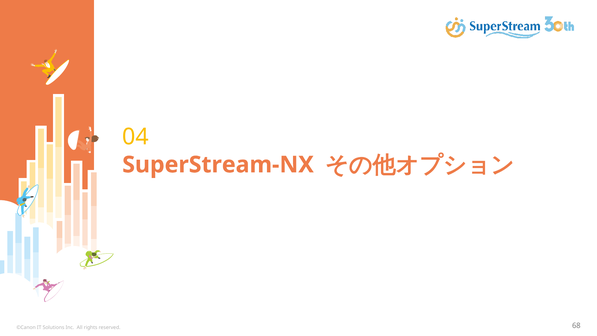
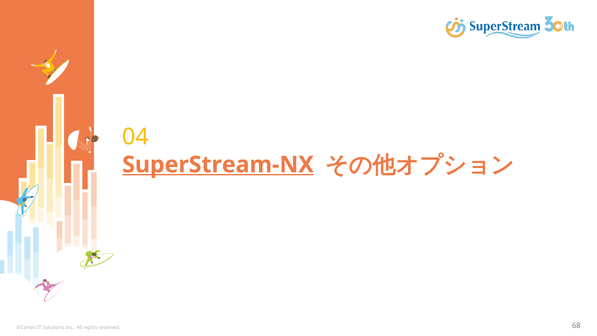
SuperStream-NX underline: none -> present
